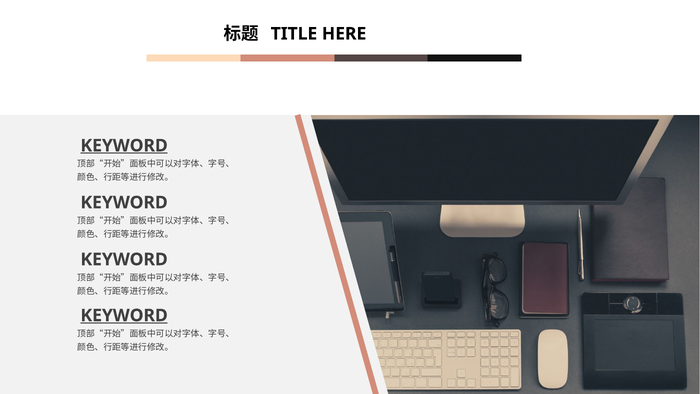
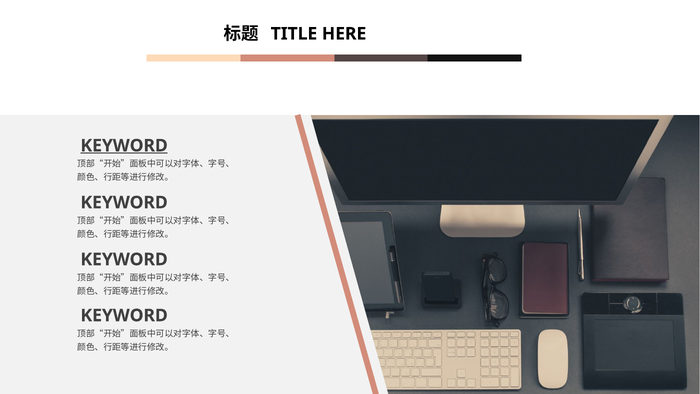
KEYWORD at (124, 315) underline: present -> none
